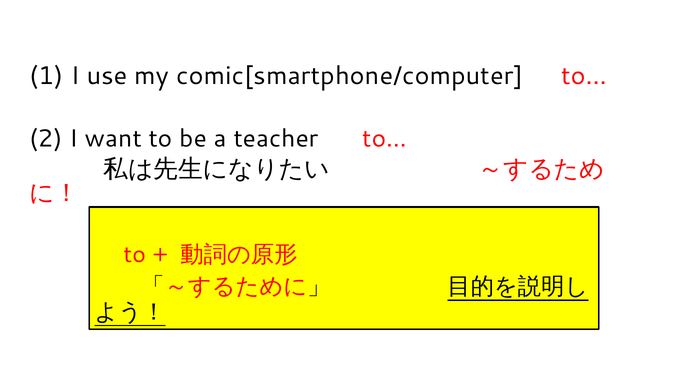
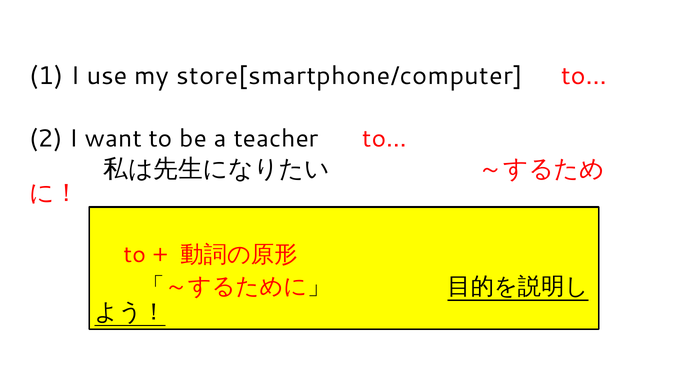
comic[smartphone/computer: comic[smartphone/computer -> store[smartphone/computer
